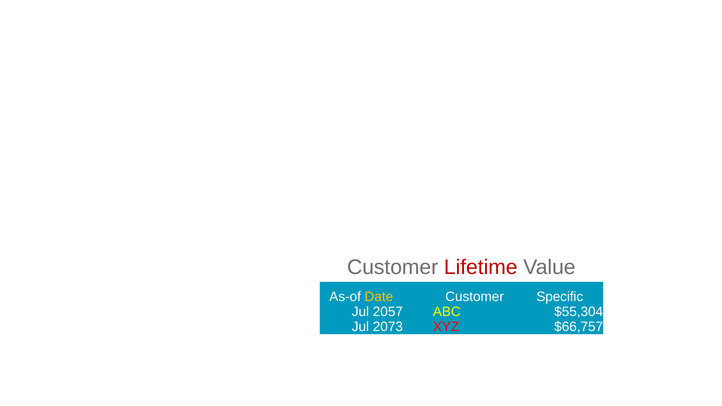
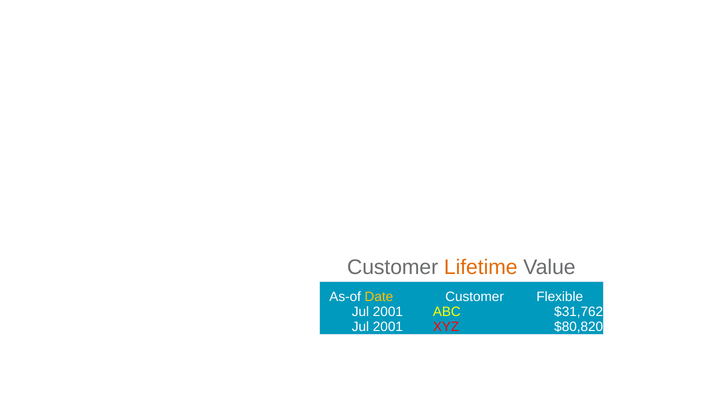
Lifetime colour: red -> orange
Specific: Specific -> Flexible
2057 at (388, 312): 2057 -> 2001
$55,304: $55,304 -> $31,762
2073 at (388, 327): 2073 -> 2001
$66,757: $66,757 -> $80,820
